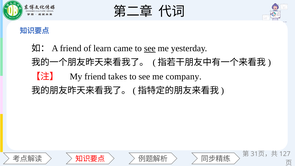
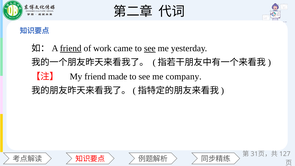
friend at (71, 48) underline: none -> present
learn: learn -> work
takes: takes -> made
